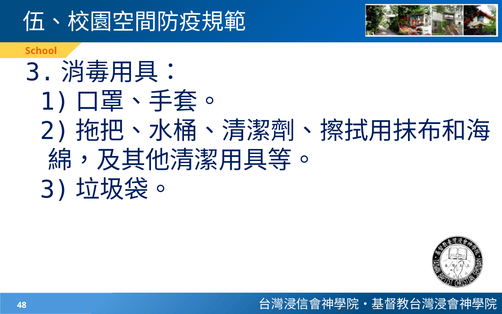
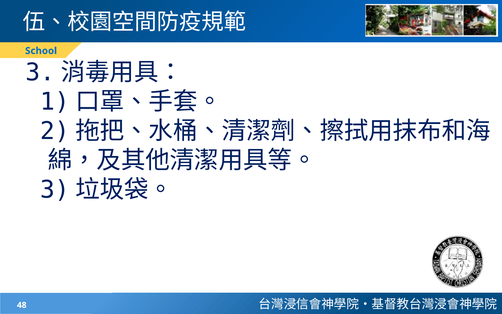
School colour: orange -> blue
